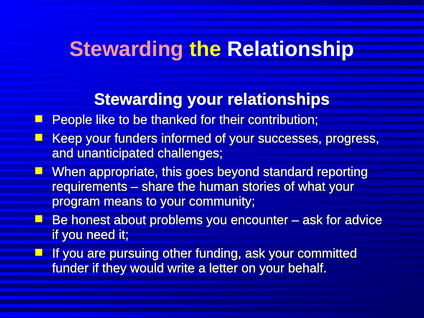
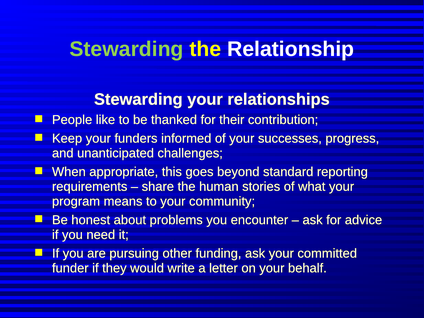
Stewarding at (127, 49) colour: pink -> light green
